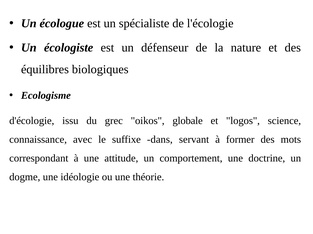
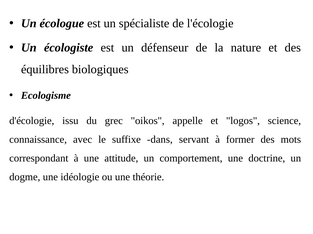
globale: globale -> appelle
